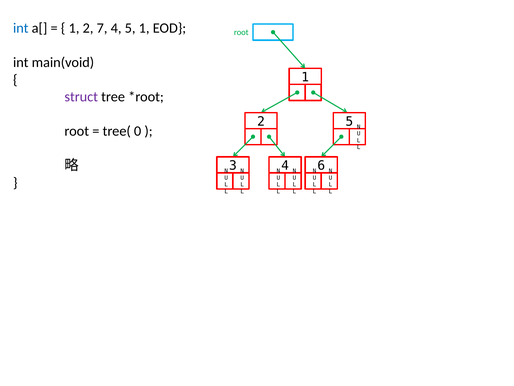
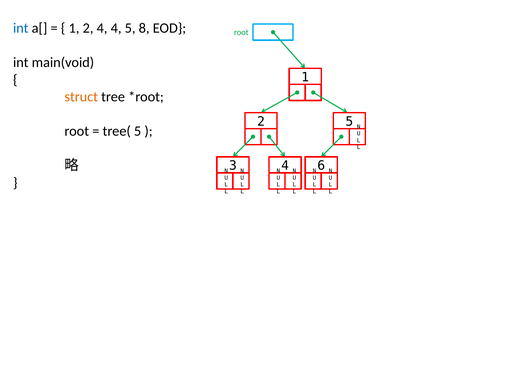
2 7: 7 -> 4
5 1: 1 -> 8
struct colour: purple -> orange
tree( 0: 0 -> 5
